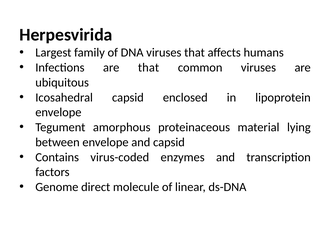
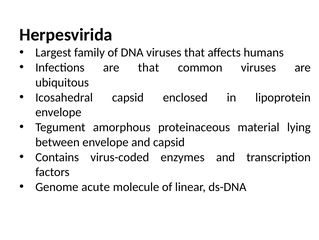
direct: direct -> acute
